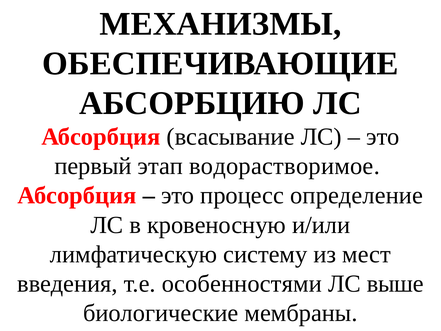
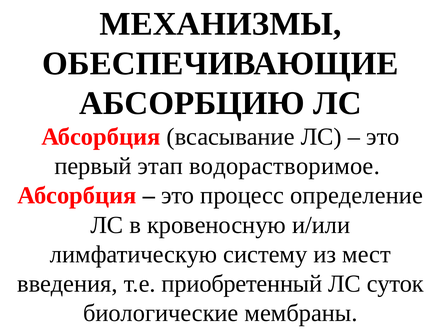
особенностями: особенностями -> приобретенный
выше: выше -> суток
